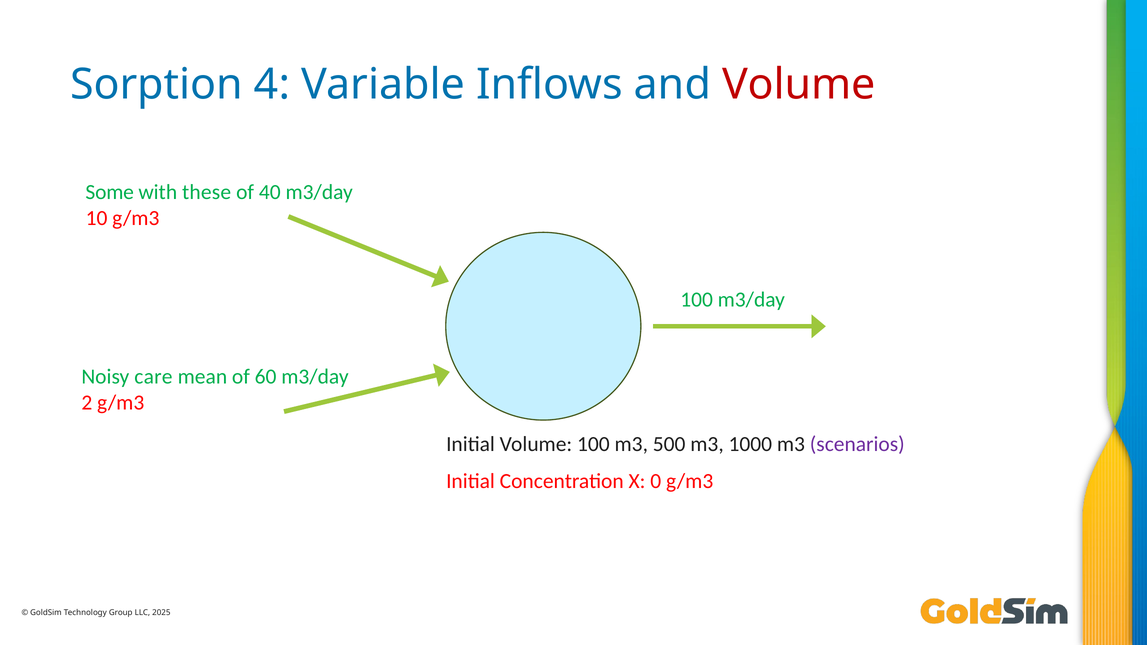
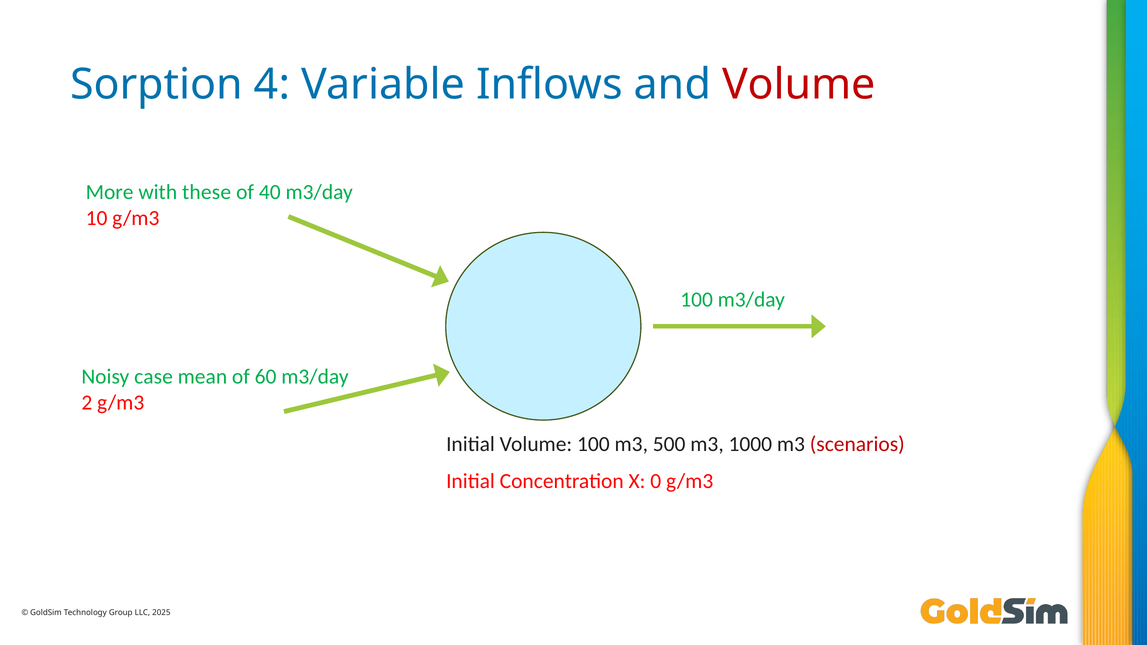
Some: Some -> More
care: care -> case
scenarios colour: purple -> red
